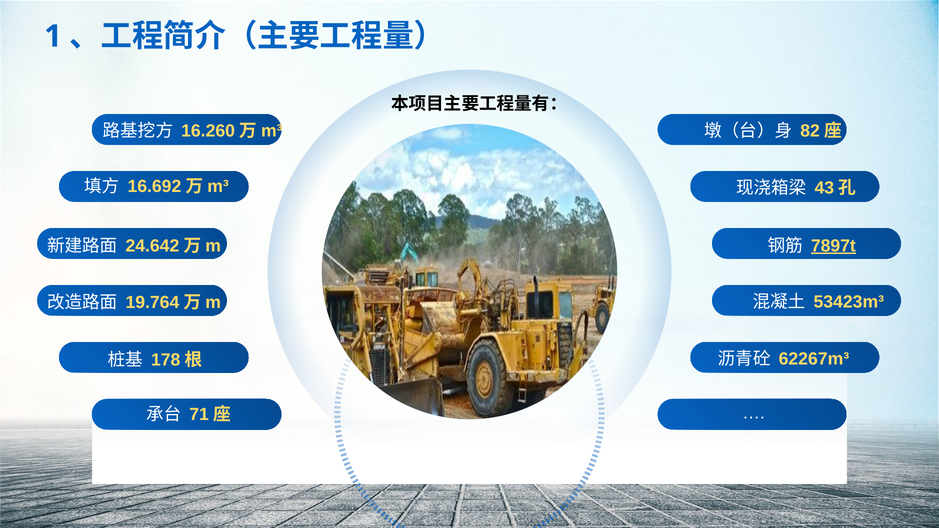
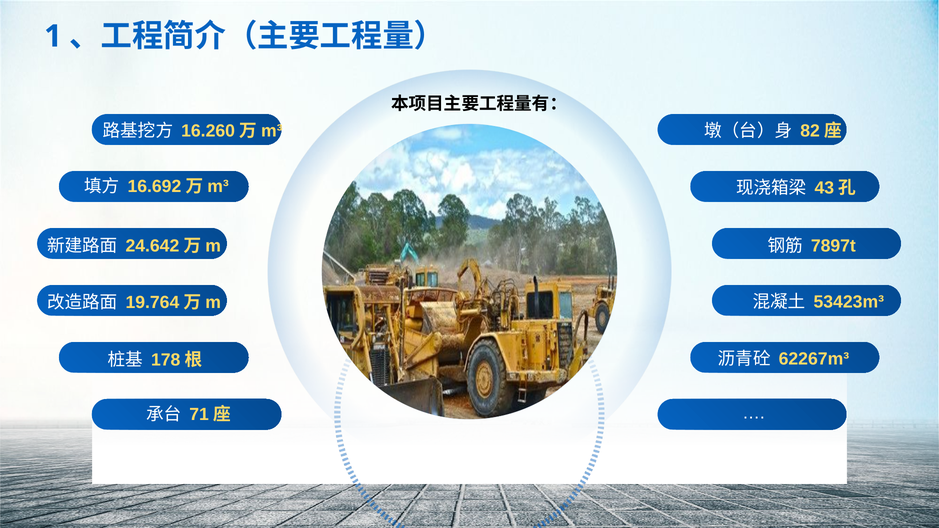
7897t underline: present -> none
